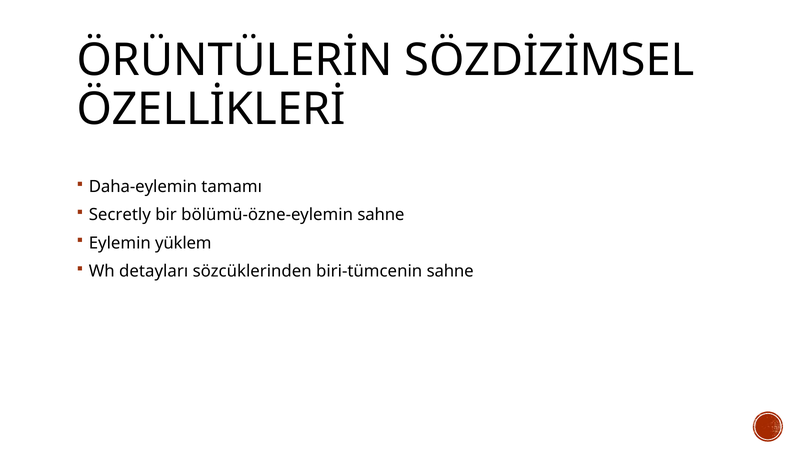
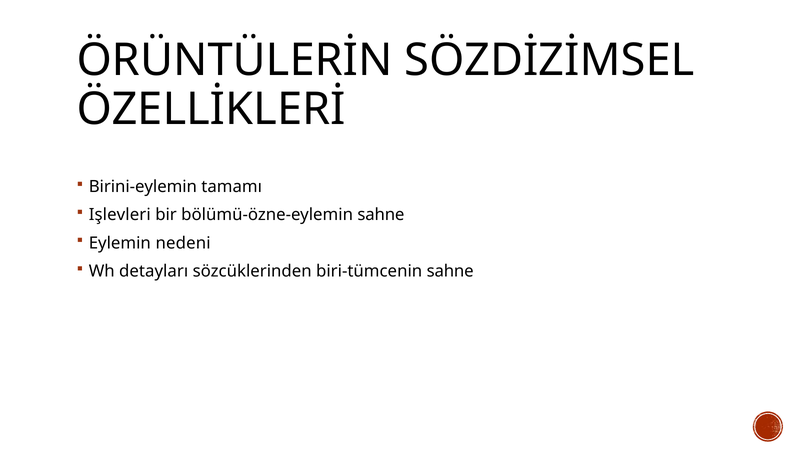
Daha-eylemin: Daha-eylemin -> Birini-eylemin
Secretly: Secretly -> Işlevleri
yüklem: yüklem -> nedeni
